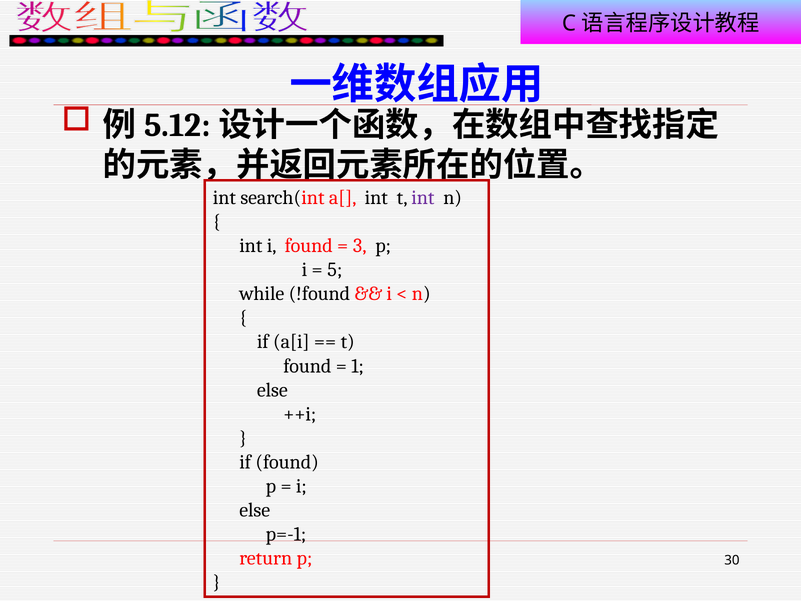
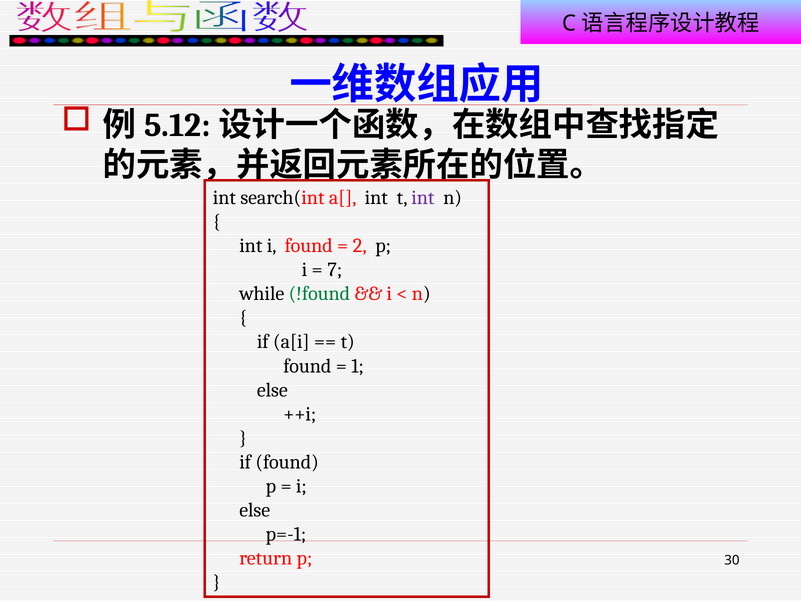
3: 3 -> 2
5: 5 -> 7
!found colour: black -> green
